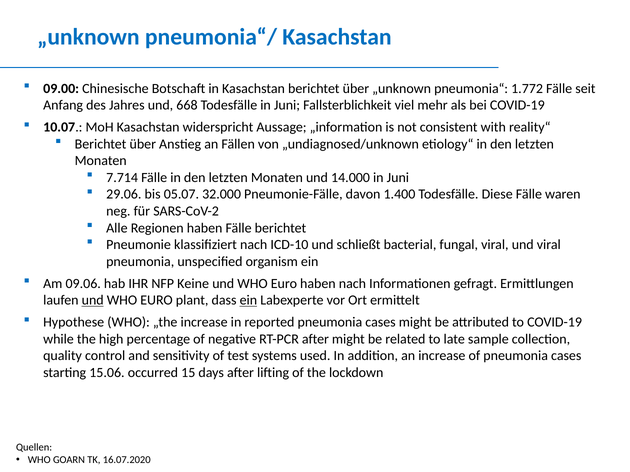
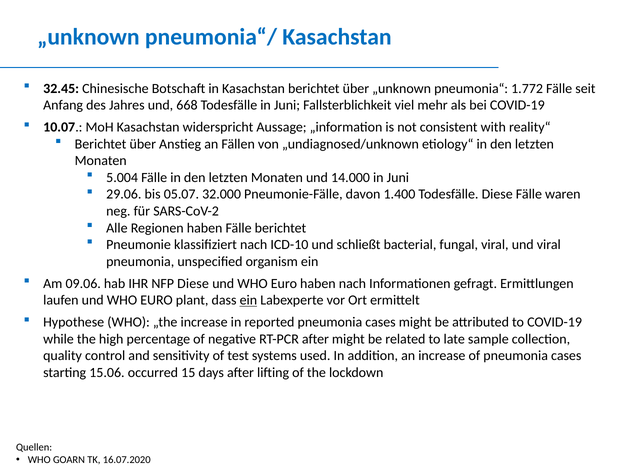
09.00: 09.00 -> 32.45
7.714: 7.714 -> 5.004
NFP Keine: Keine -> Diese
und at (93, 301) underline: present -> none
